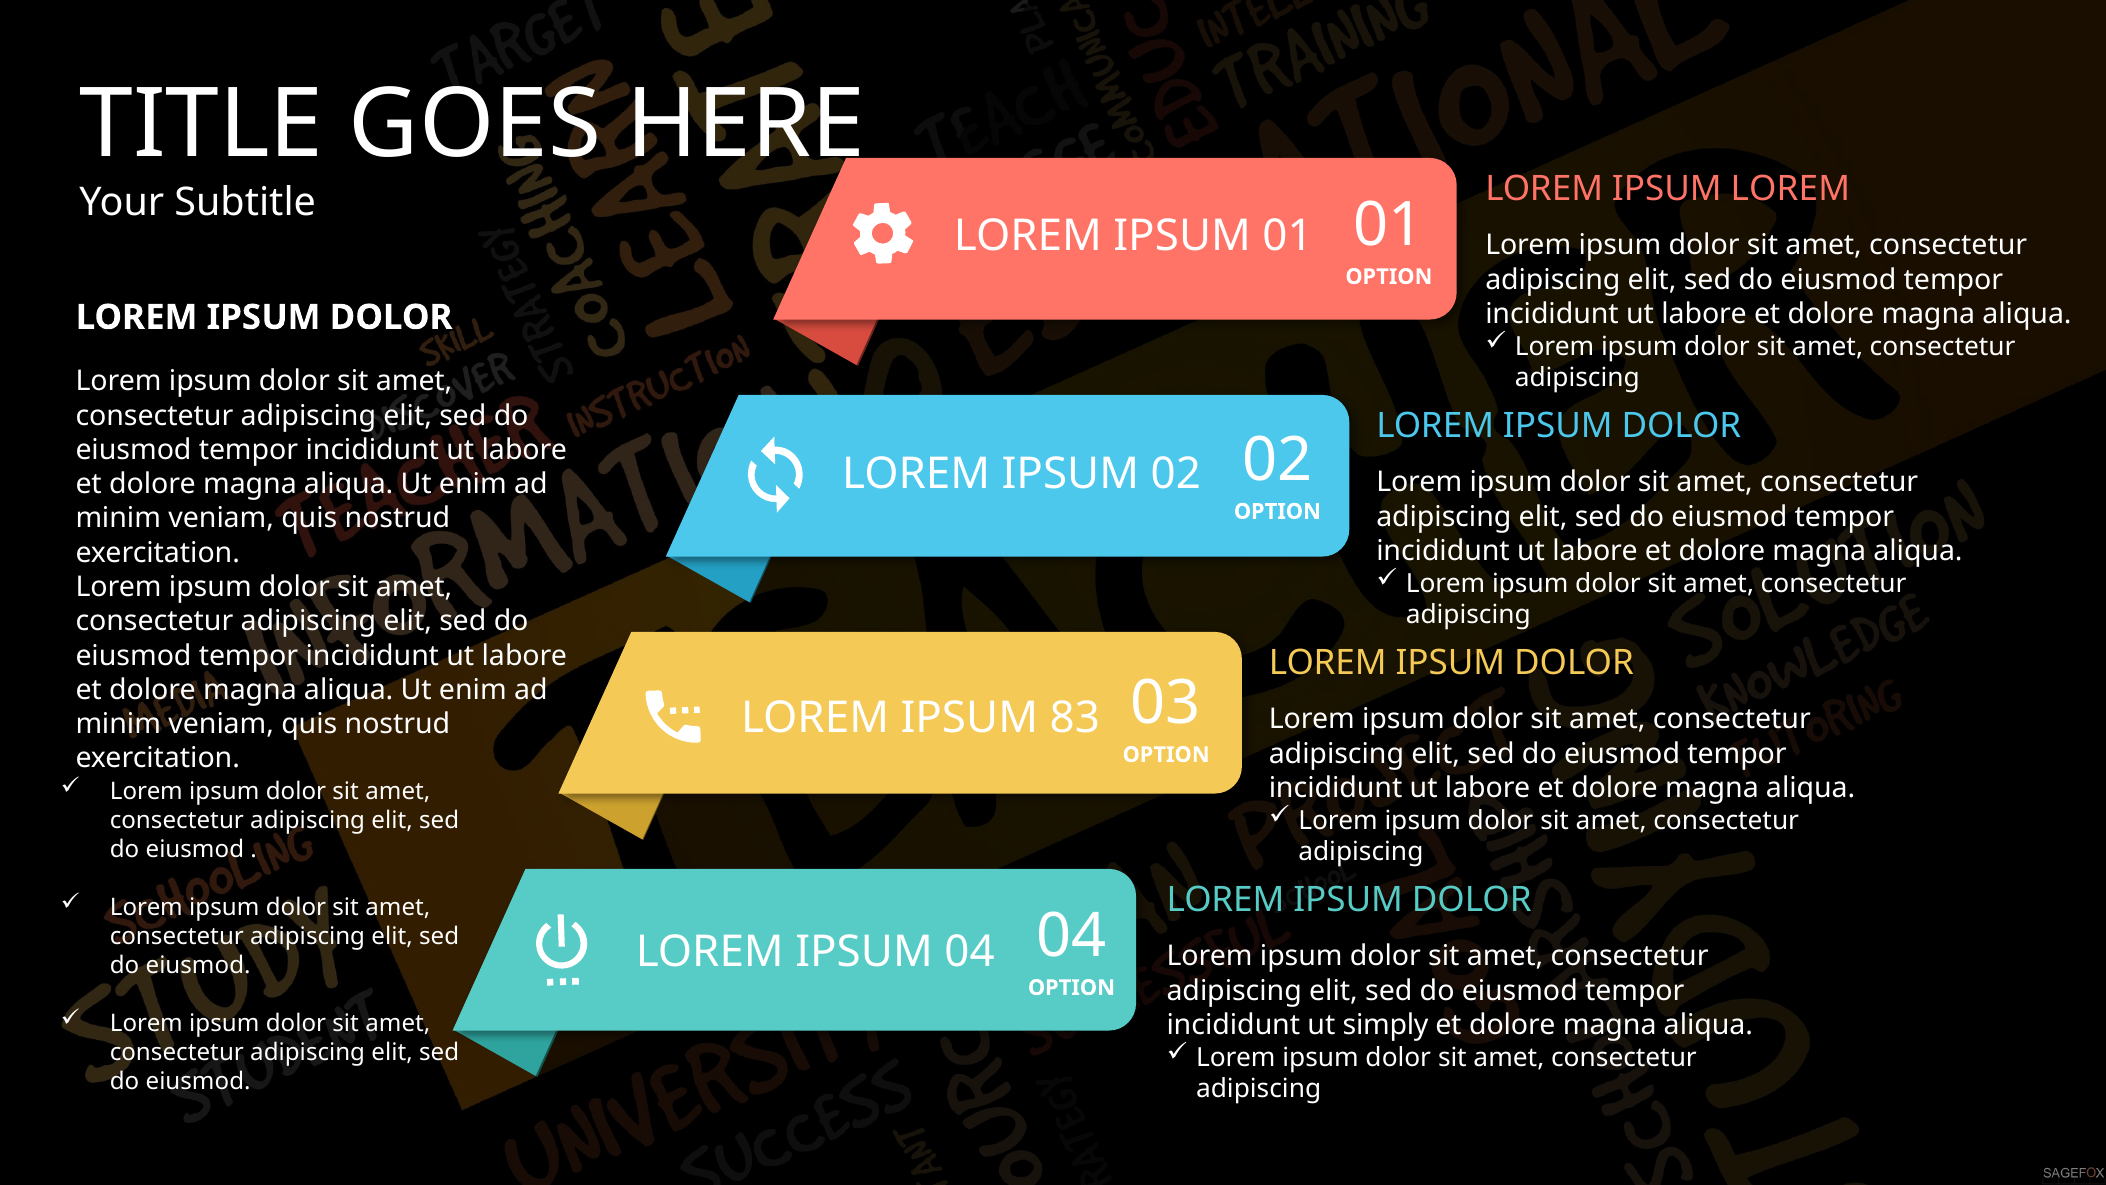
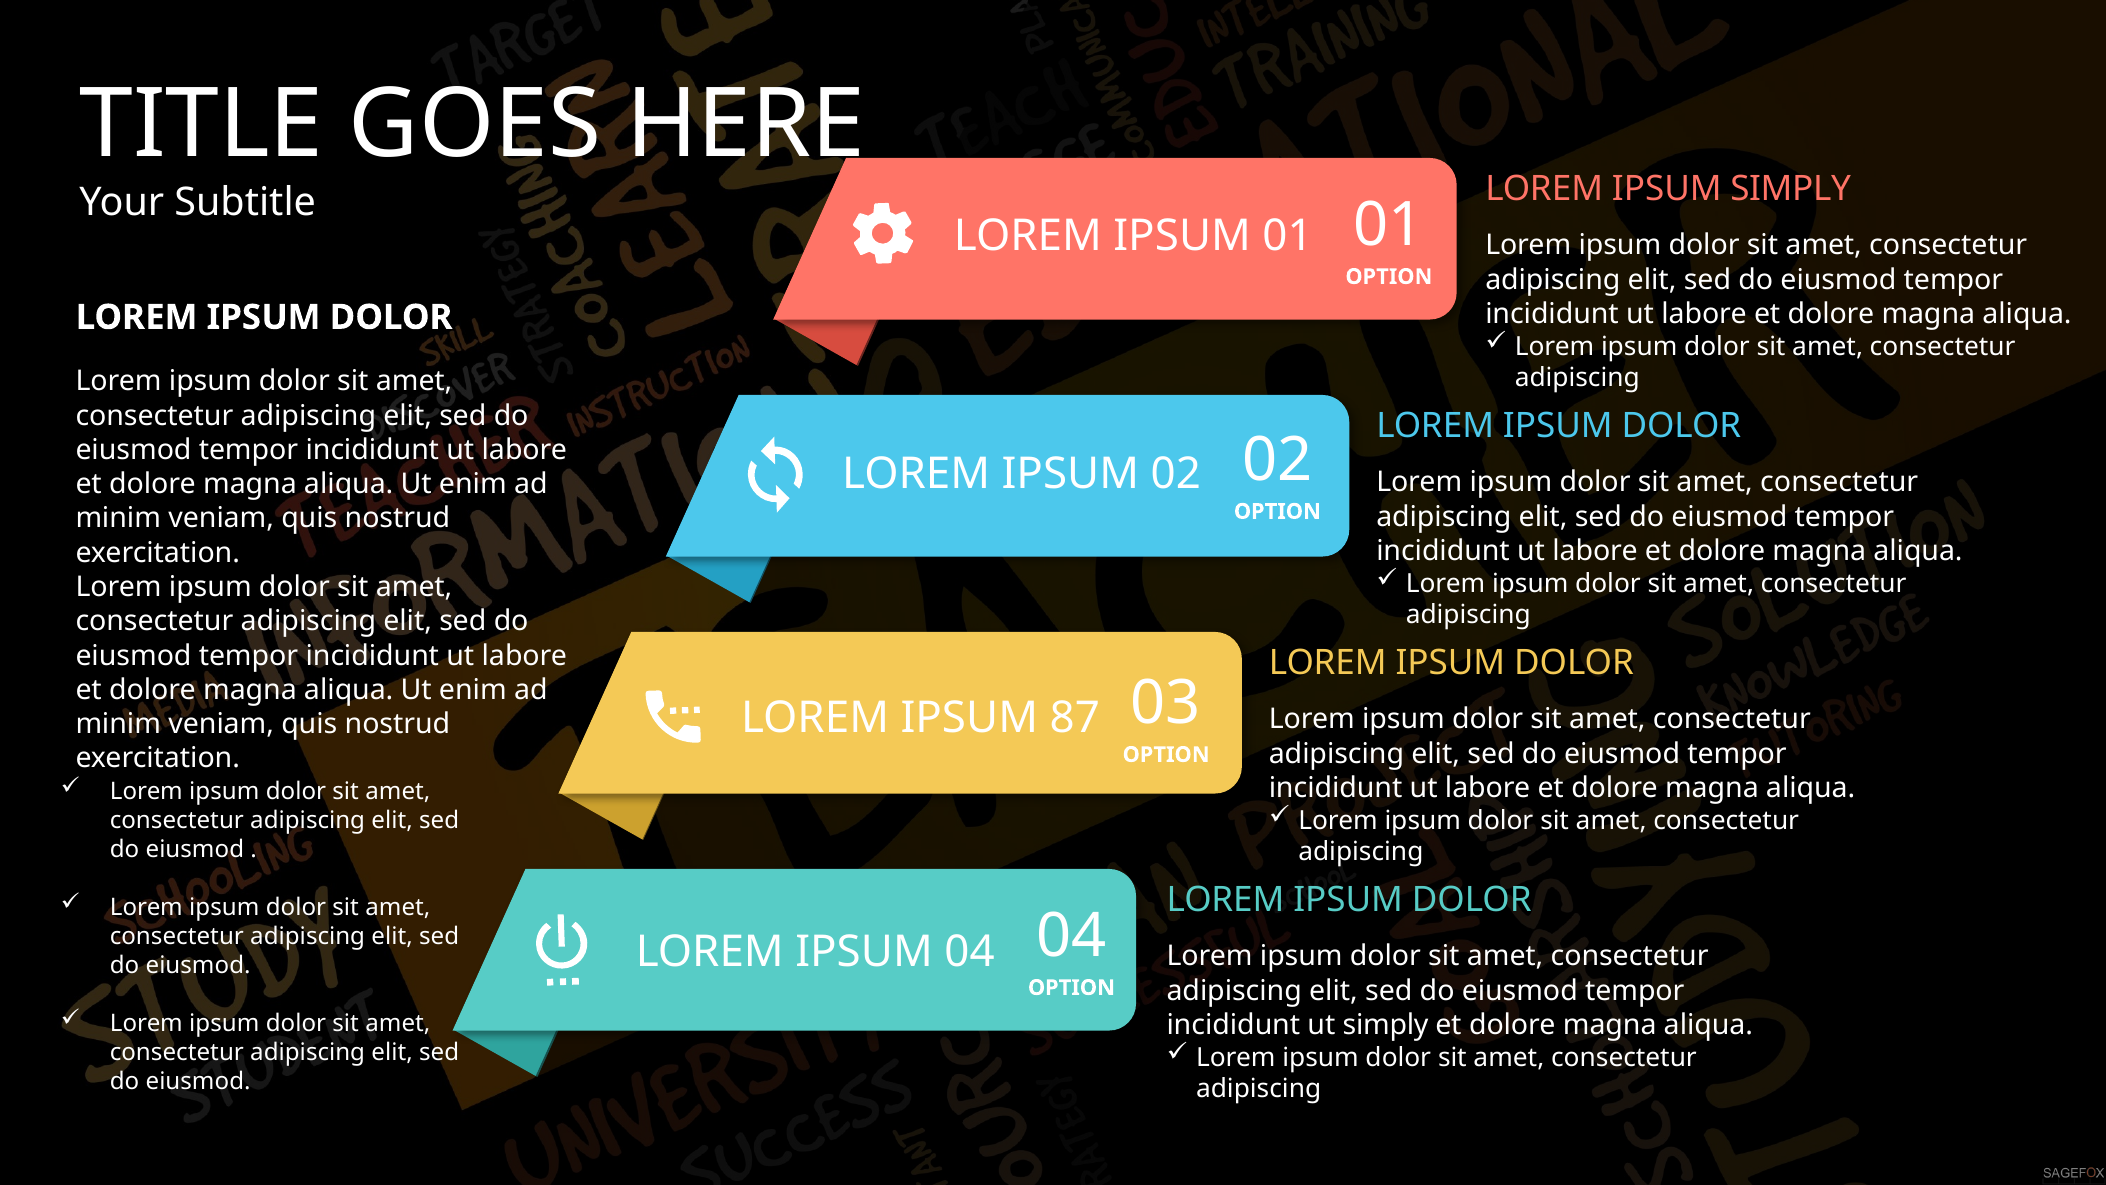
IPSUM LOREM: LOREM -> SIMPLY
83: 83 -> 87
